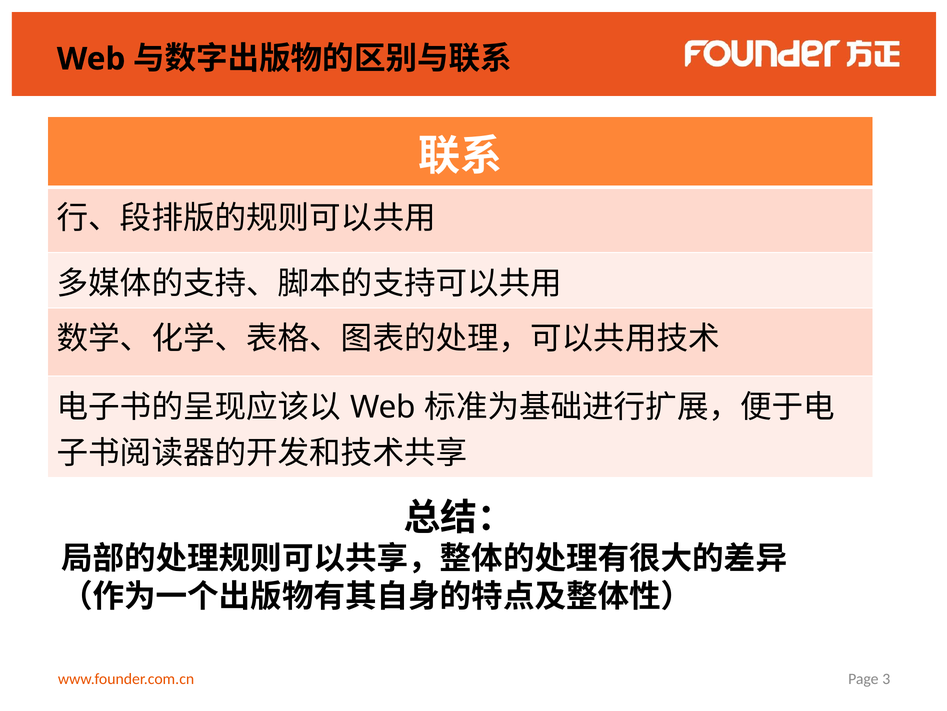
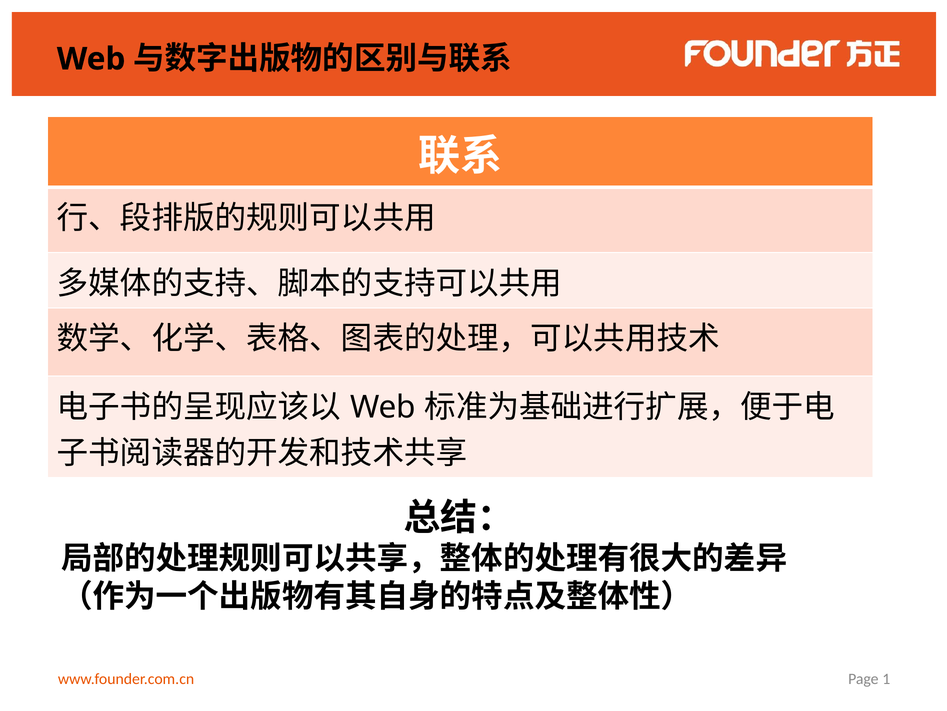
3: 3 -> 1
